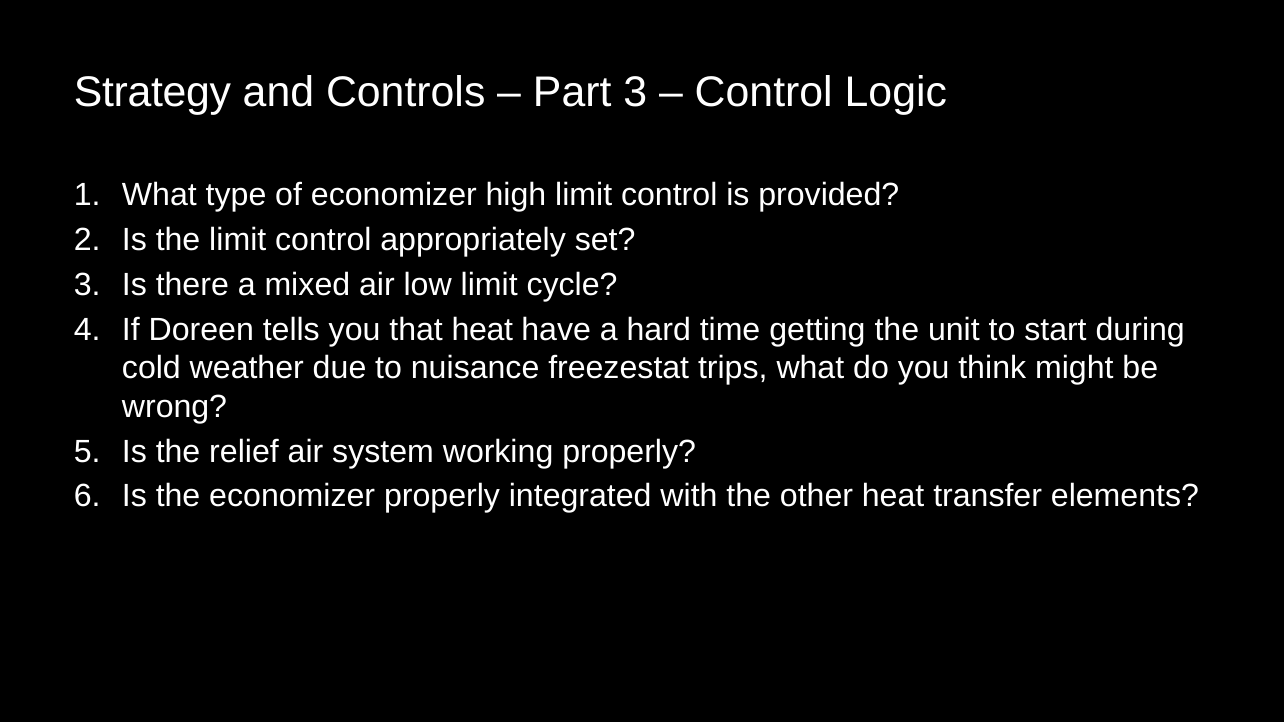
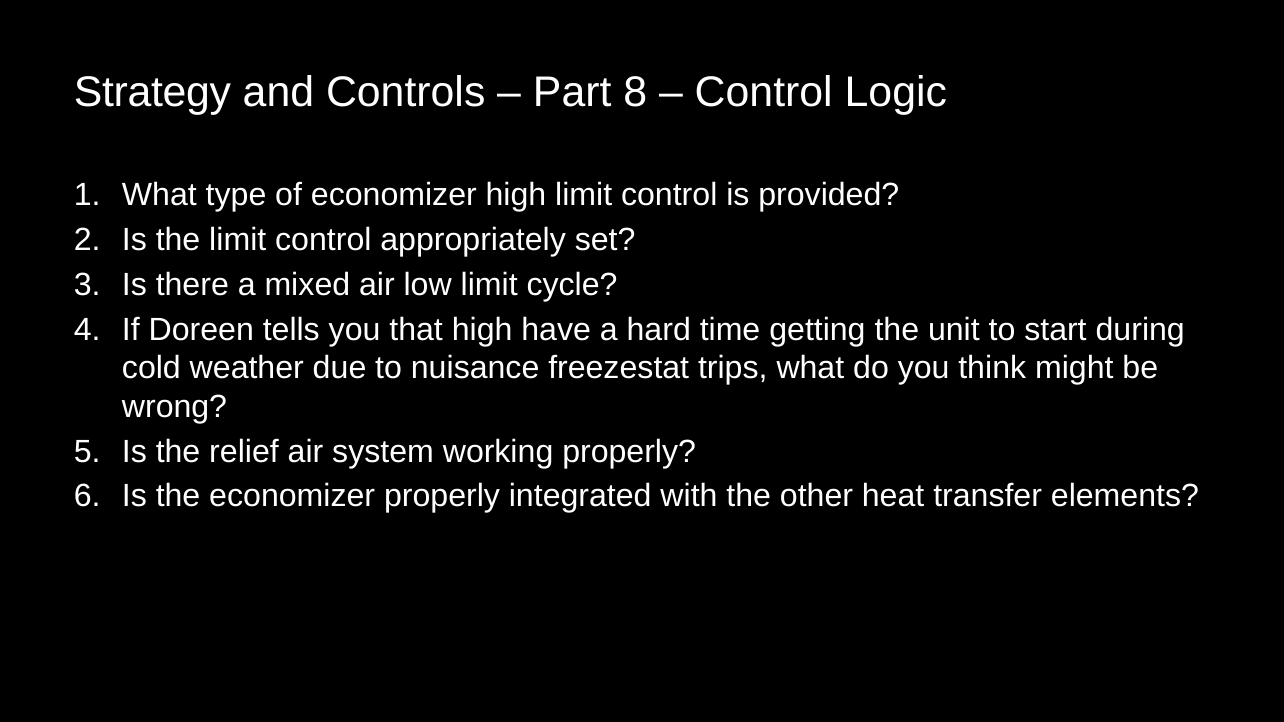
Part 3: 3 -> 8
that heat: heat -> high
